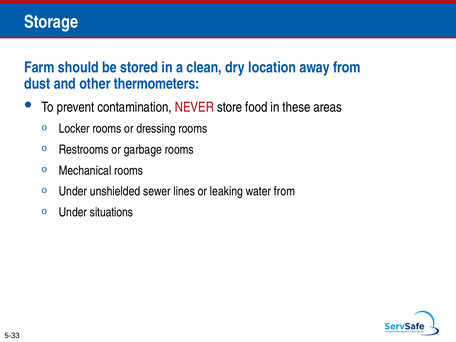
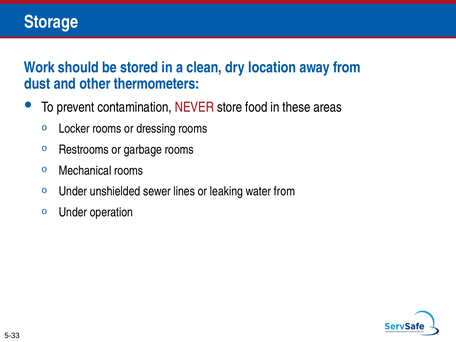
Farm: Farm -> Work
situations: situations -> operation
